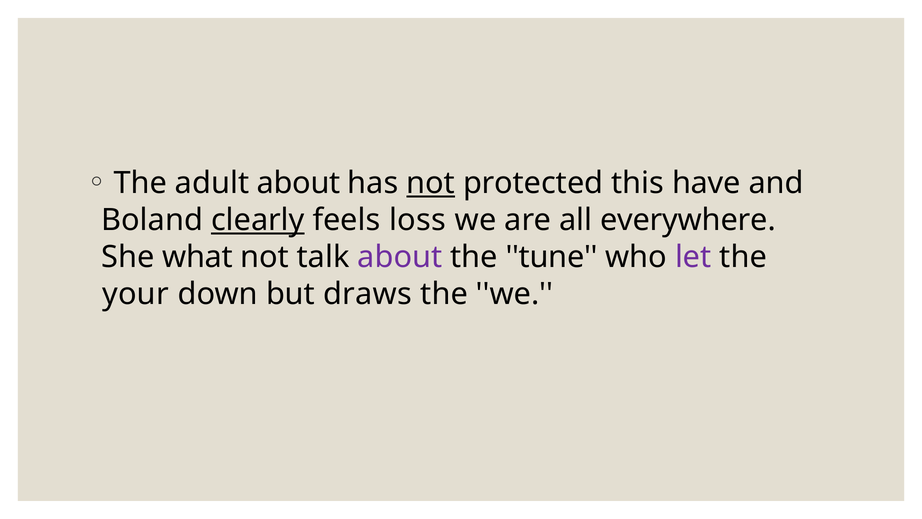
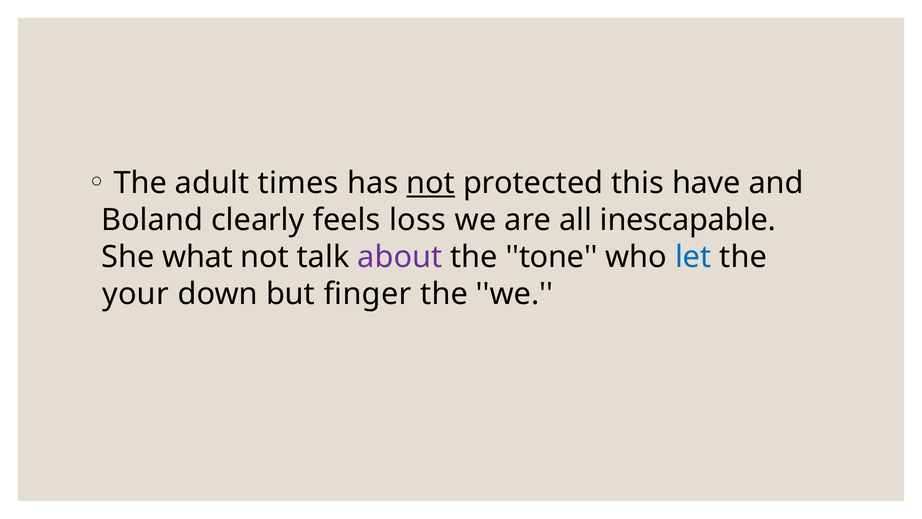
adult about: about -> times
clearly underline: present -> none
everywhere: everywhere -> inescapable
tune: tune -> tone
let colour: purple -> blue
draws: draws -> finger
